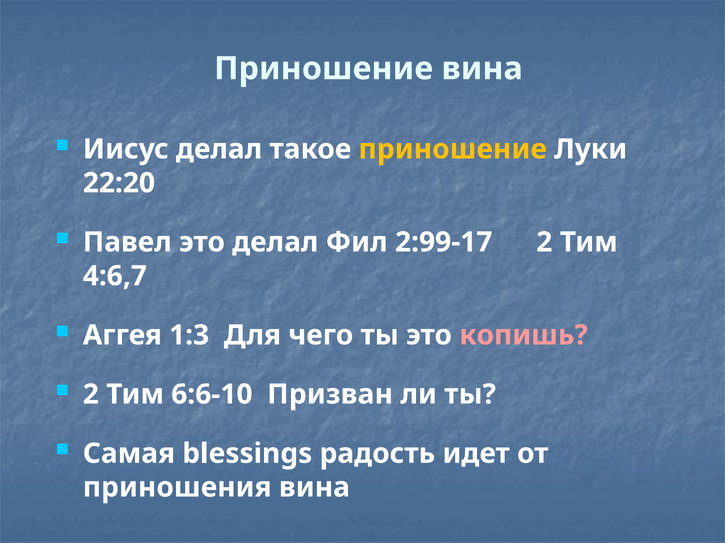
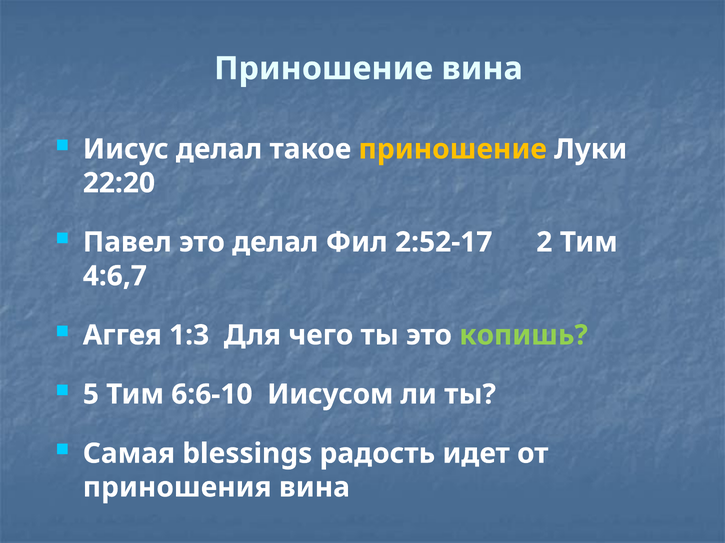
2:99-17: 2:99-17 -> 2:52-17
копишь colour: pink -> light green
2 at (91, 395): 2 -> 5
Призван: Призван -> Иисусом
